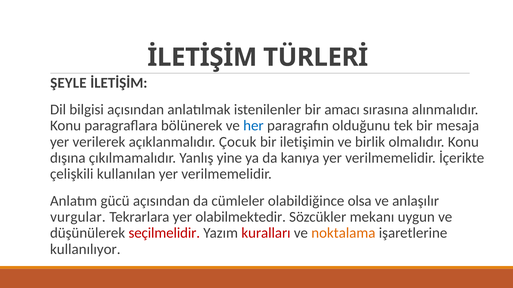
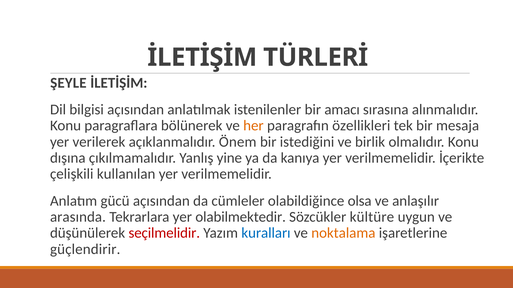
her colour: blue -> orange
olduğunu: olduğunu -> özellikleri
Çocuk: Çocuk -> Önem
iletişimin: iletişimin -> istediğini
vurgular: vurgular -> arasında
mekanı: mekanı -> kültüre
kuralları colour: red -> blue
kullanılıyor: kullanılıyor -> güçlendirir
